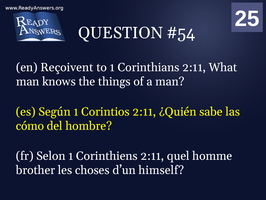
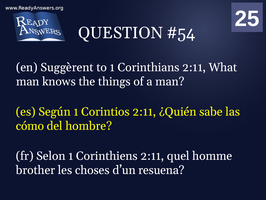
Reçoivent: Reçoivent -> Suggèrent
himself: himself -> resuena
